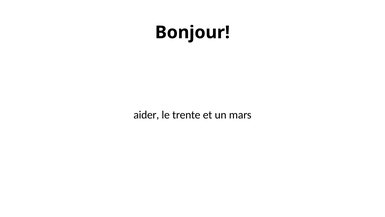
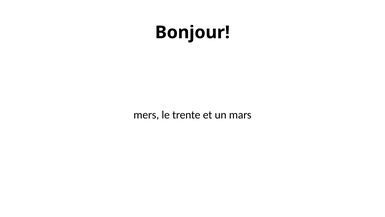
aider: aider -> mers
